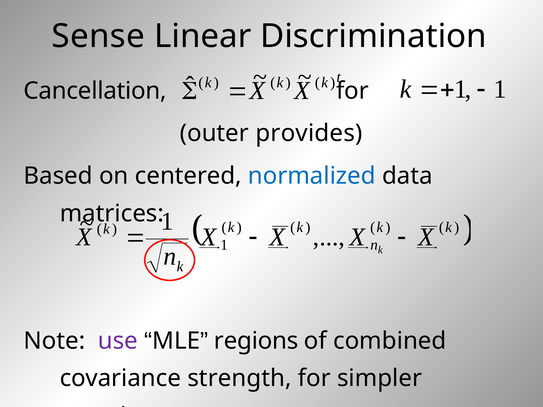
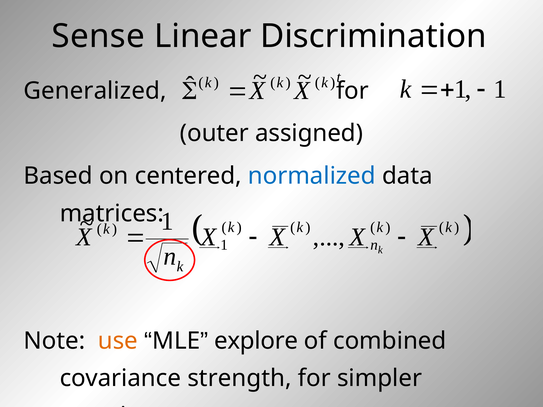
Cancellation: Cancellation -> Generalized
provides: provides -> assigned
use colour: purple -> orange
regions: regions -> explore
